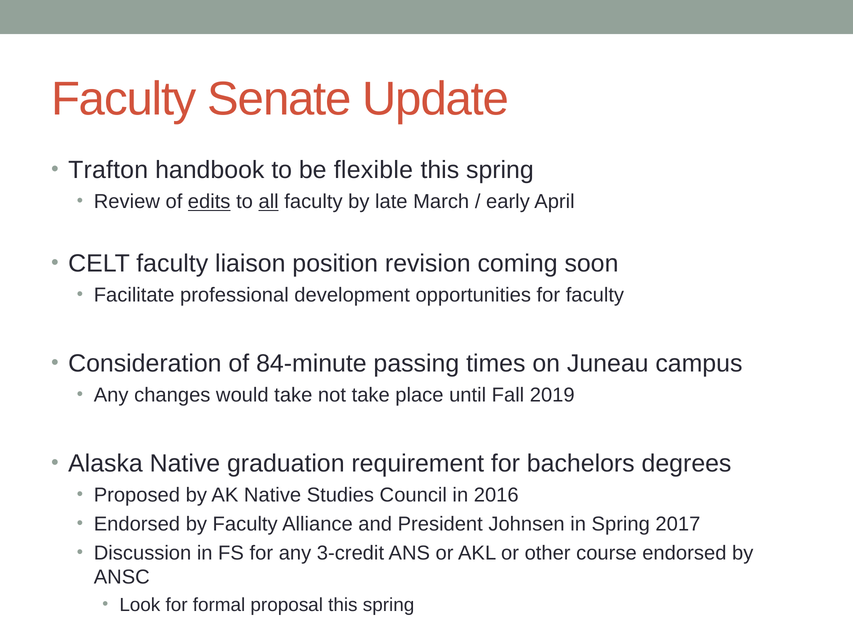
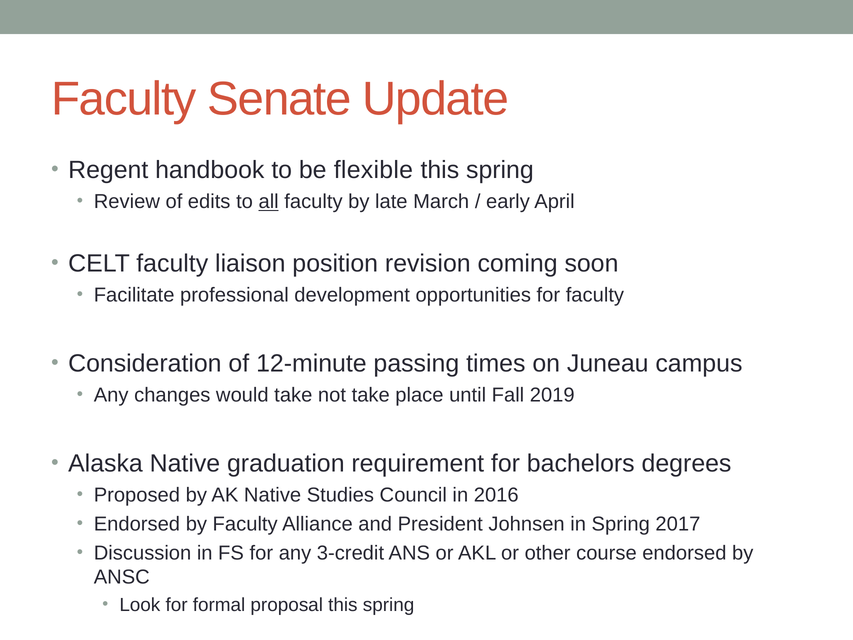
Trafton: Trafton -> Regent
edits underline: present -> none
84-minute: 84-minute -> 12-minute
